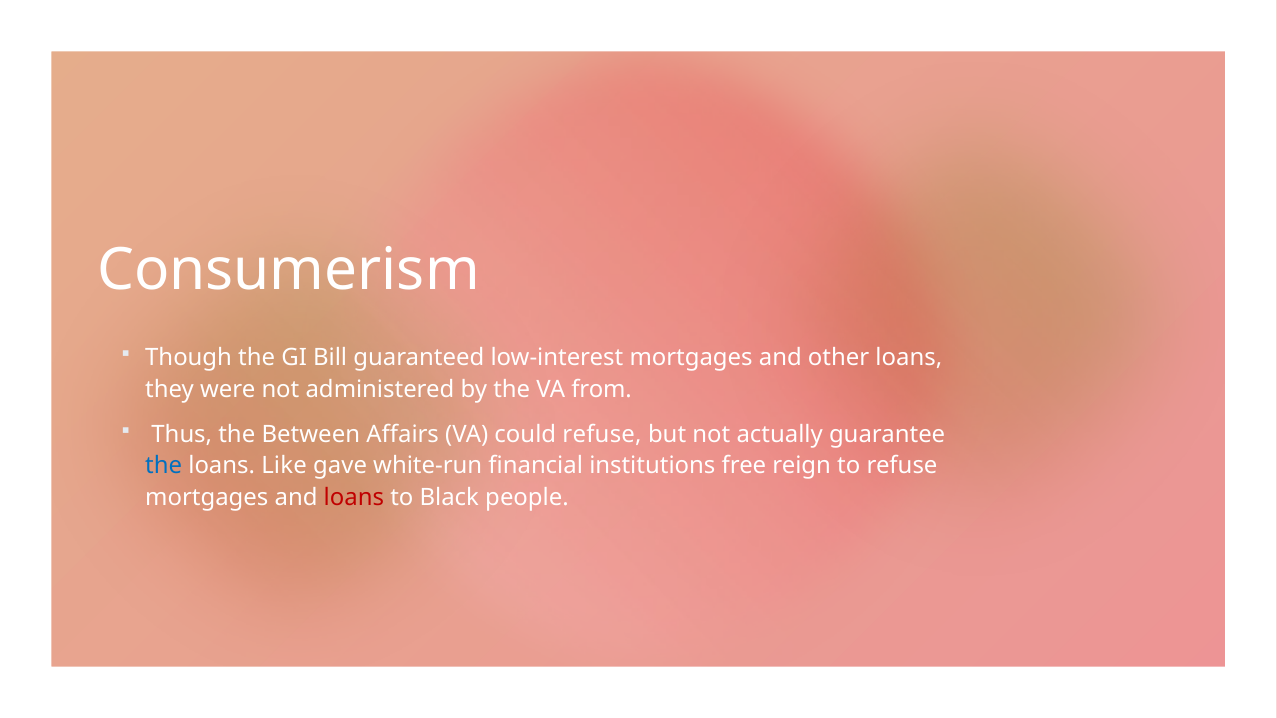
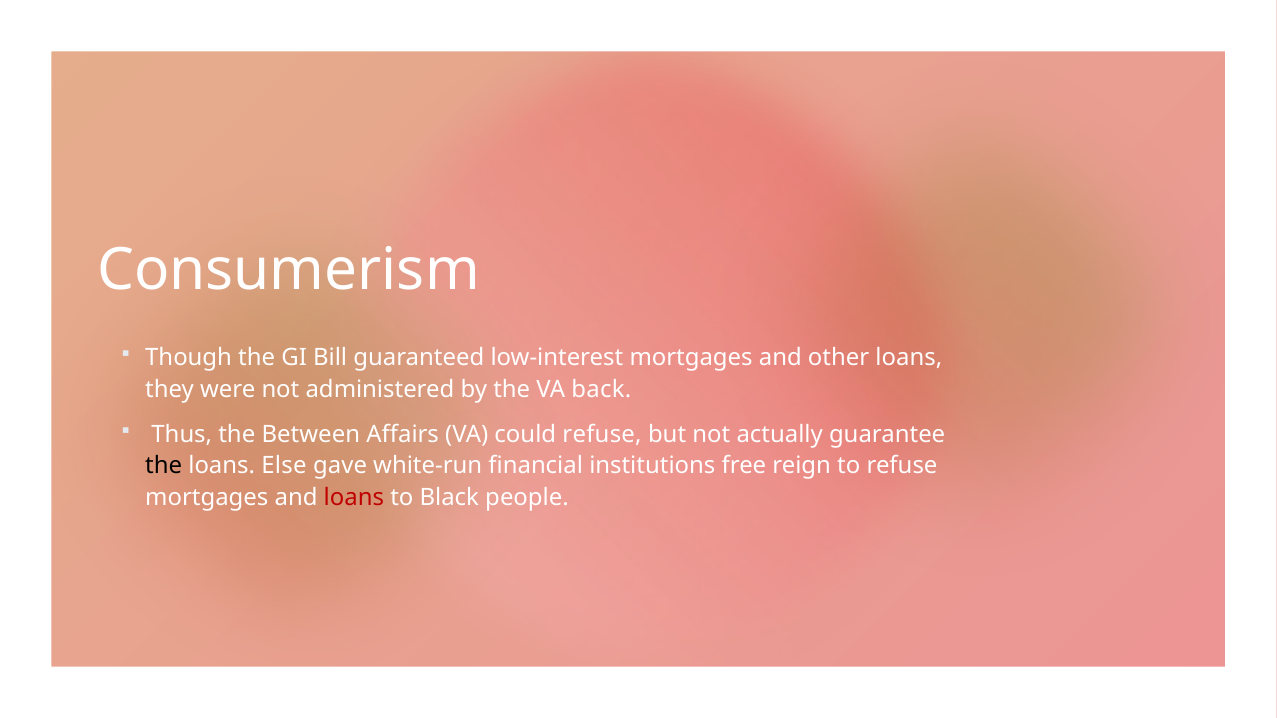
from: from -> back
the at (164, 466) colour: blue -> black
Like: Like -> Else
